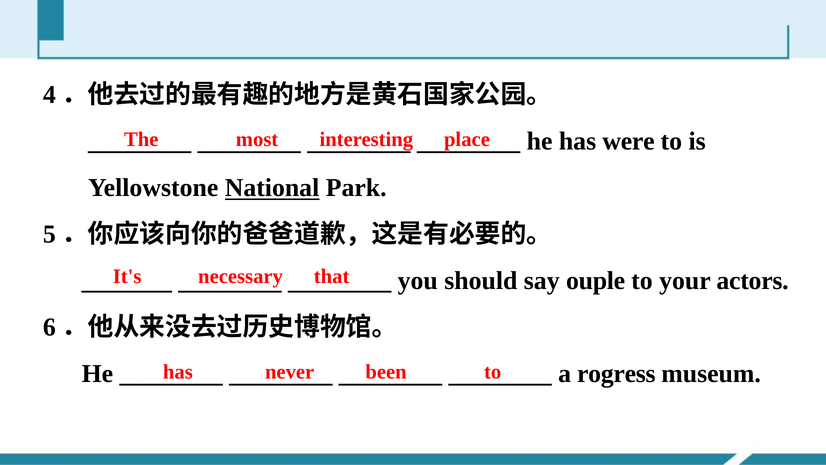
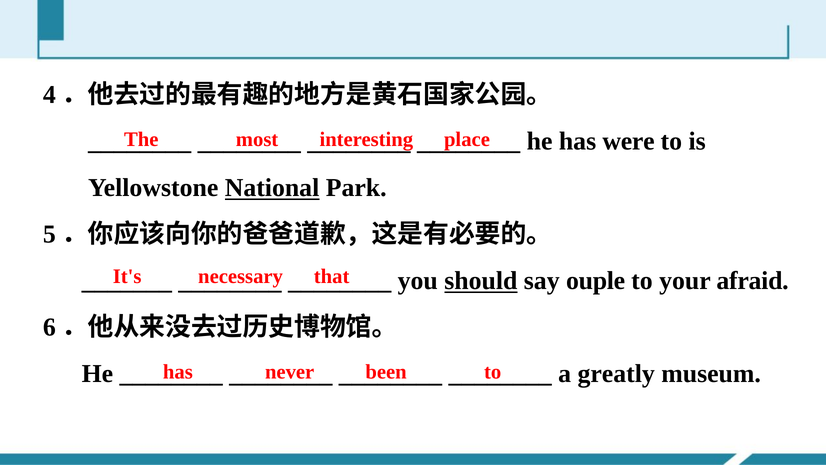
should underline: none -> present
actors: actors -> afraid
rogress: rogress -> greatly
